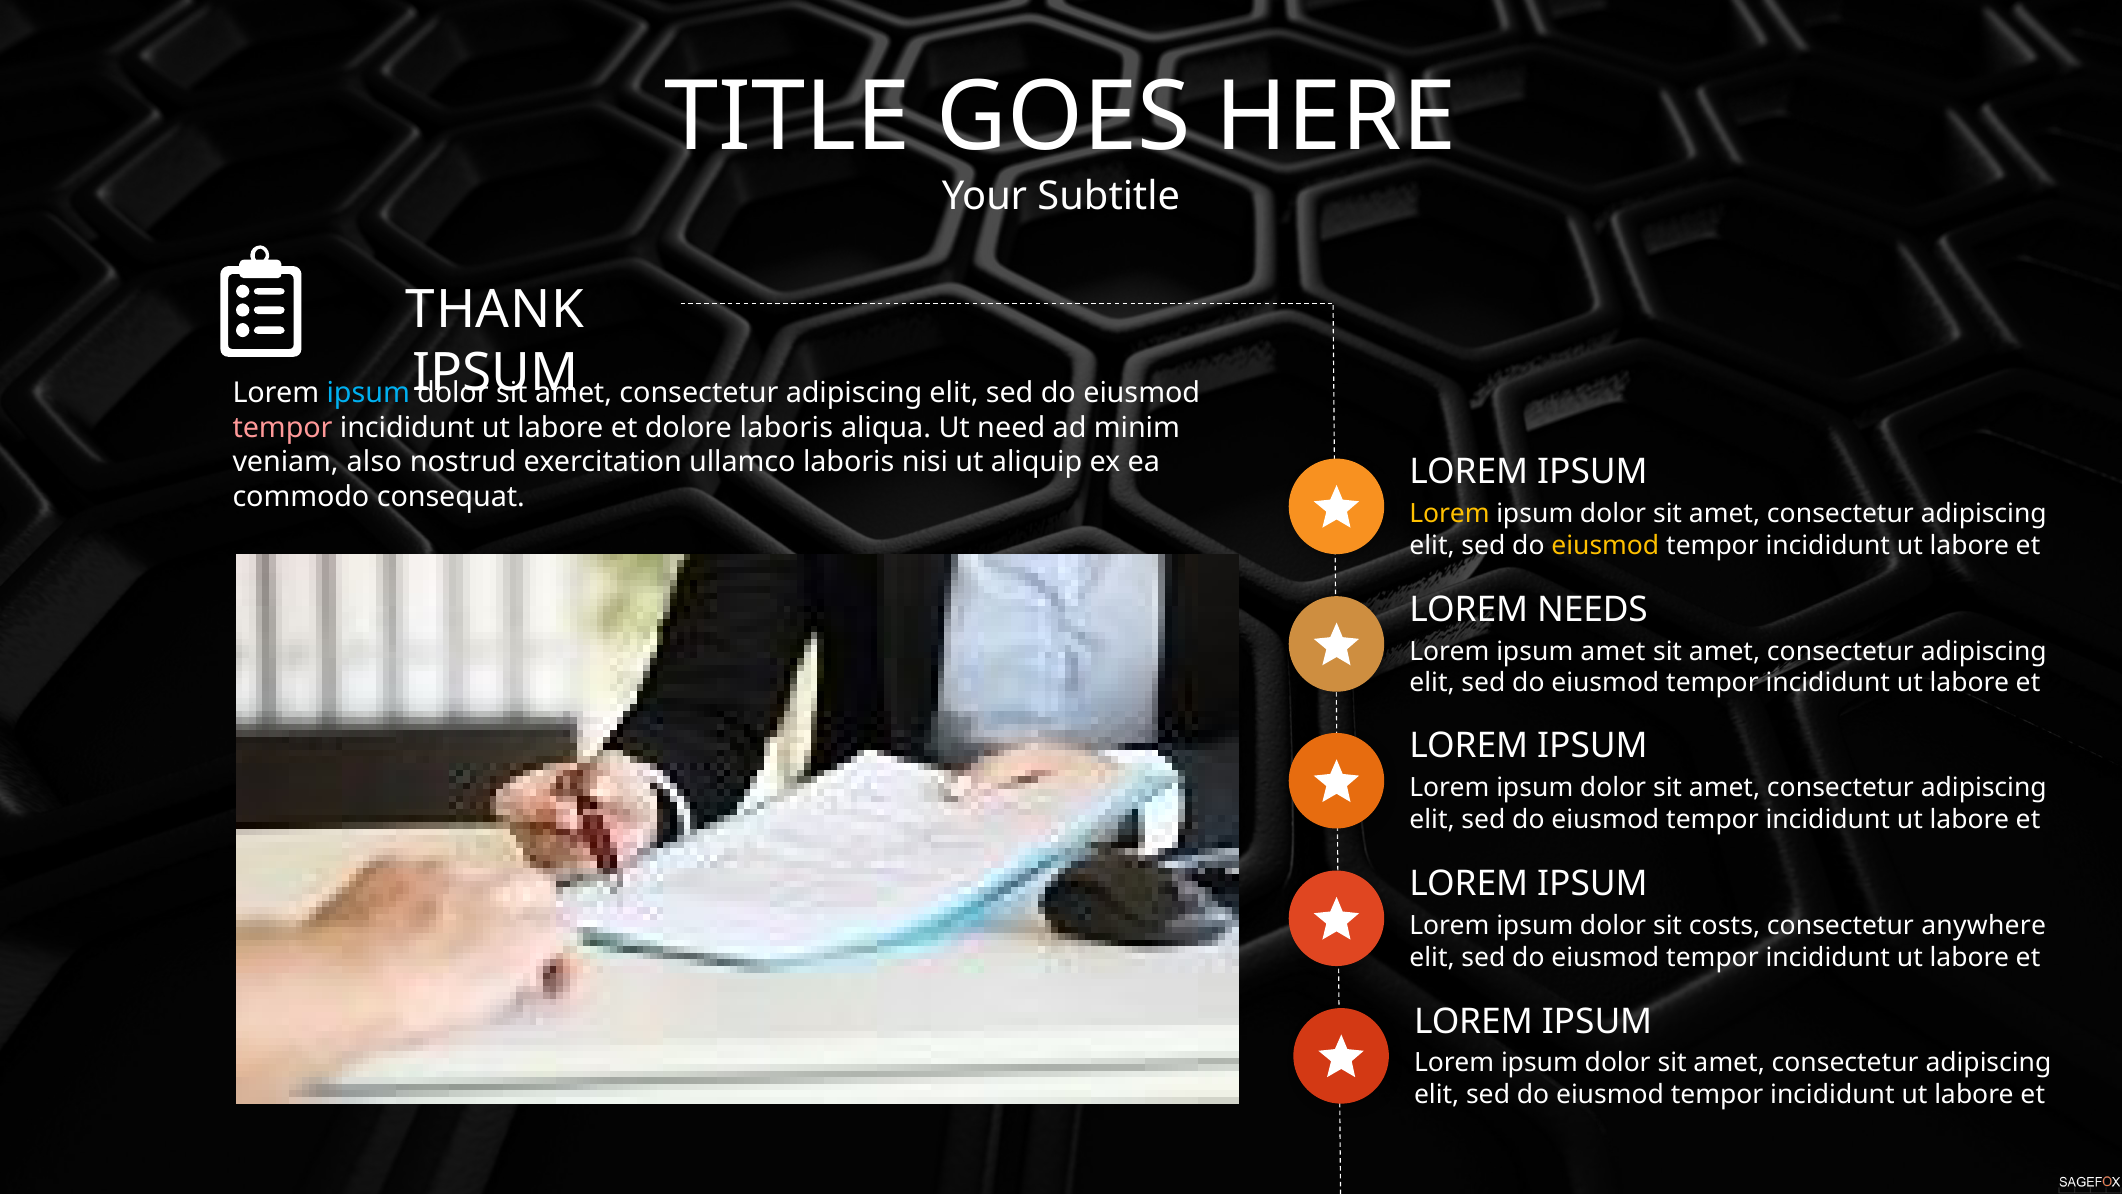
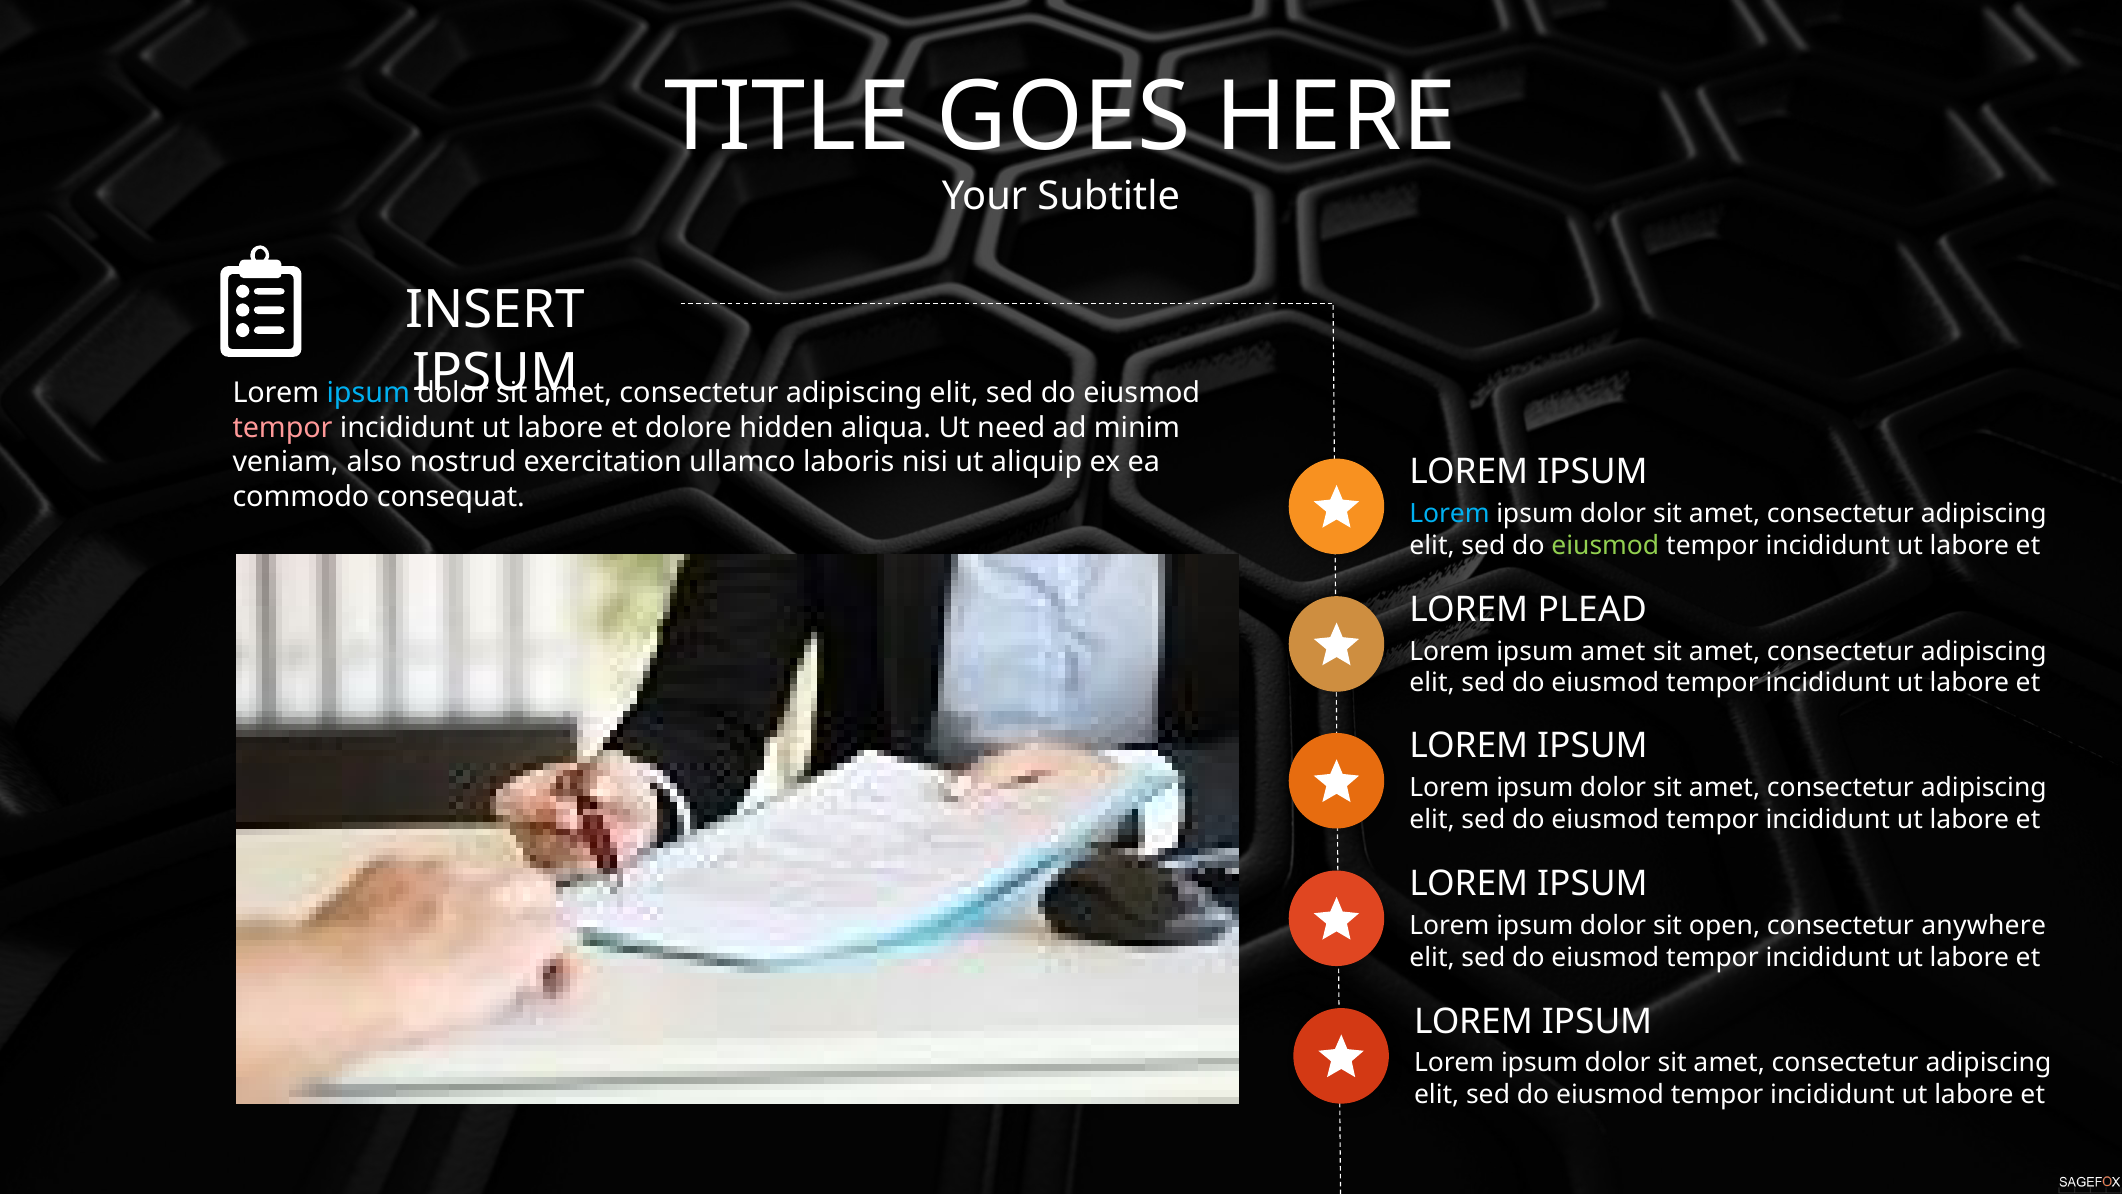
THANK: THANK -> INSERT
dolore laboris: laboris -> hidden
Lorem at (1450, 514) colour: yellow -> light blue
eiusmod at (1605, 545) colour: yellow -> light green
NEEDS: NEEDS -> PLEAD
costs: costs -> open
